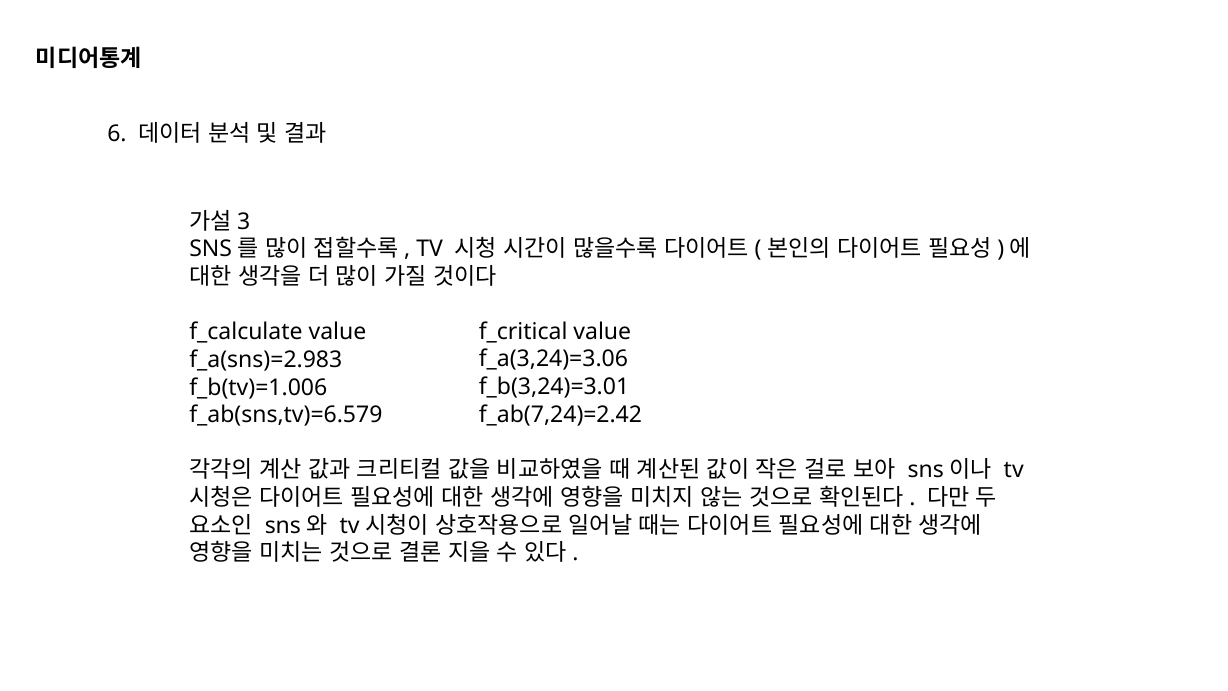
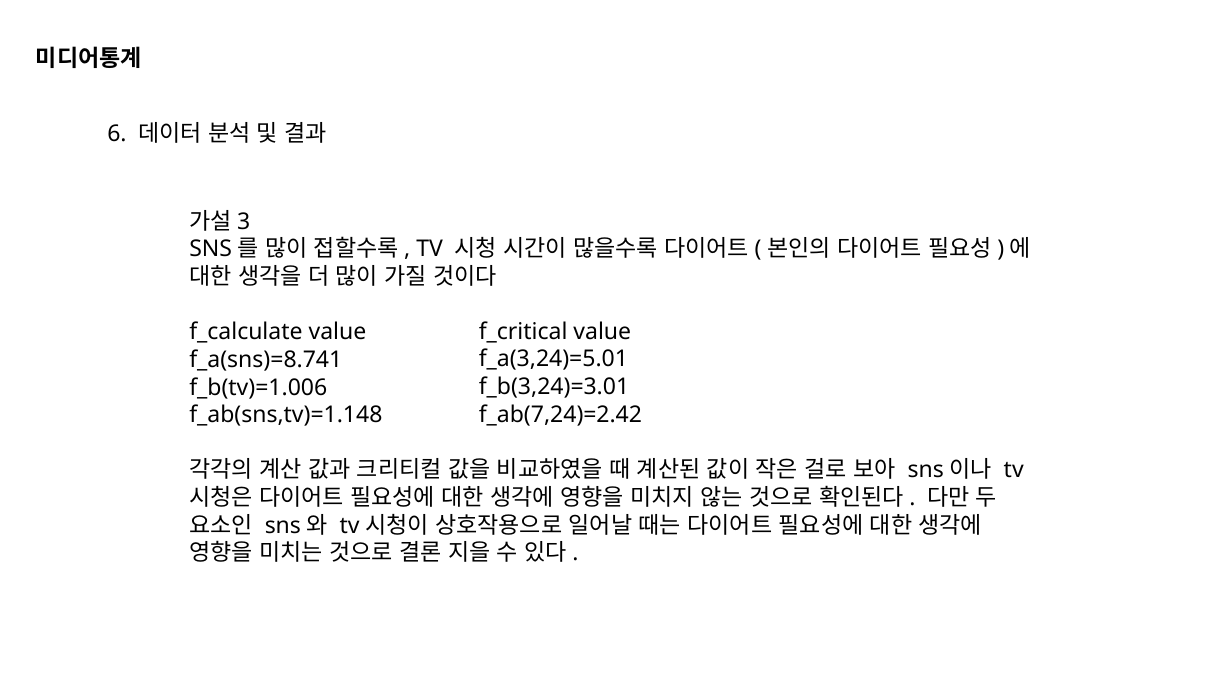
f_a(3,24)=3.06: f_a(3,24)=3.06 -> f_a(3,24)=5.01
f_a(sns)=2.983: f_a(sns)=2.983 -> f_a(sns)=8.741
f_ab(sns,tv)=6.579: f_ab(sns,tv)=6.579 -> f_ab(sns,tv)=1.148
